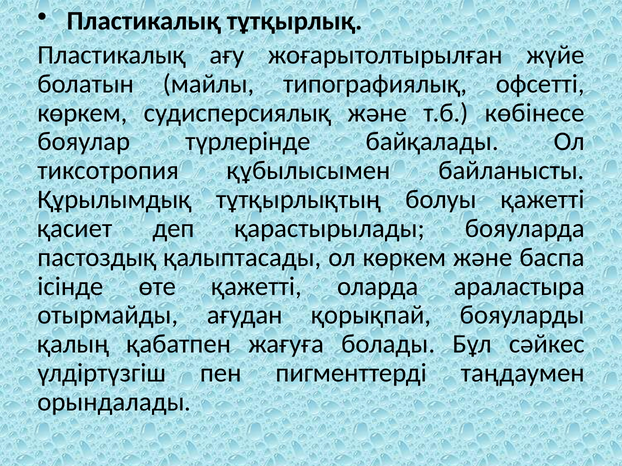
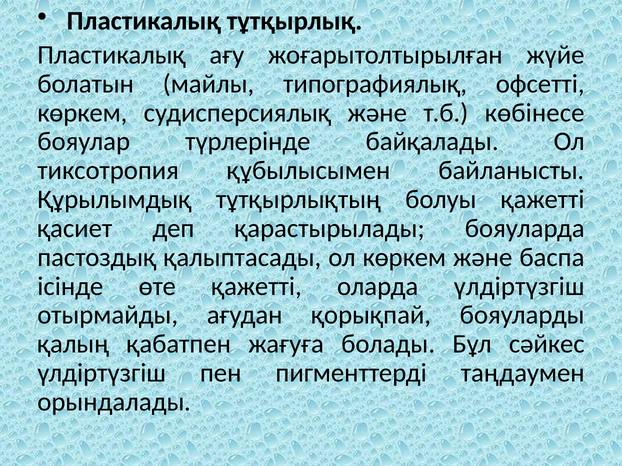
оларда араластыра: араластыра -> үлдіртүзгіш
